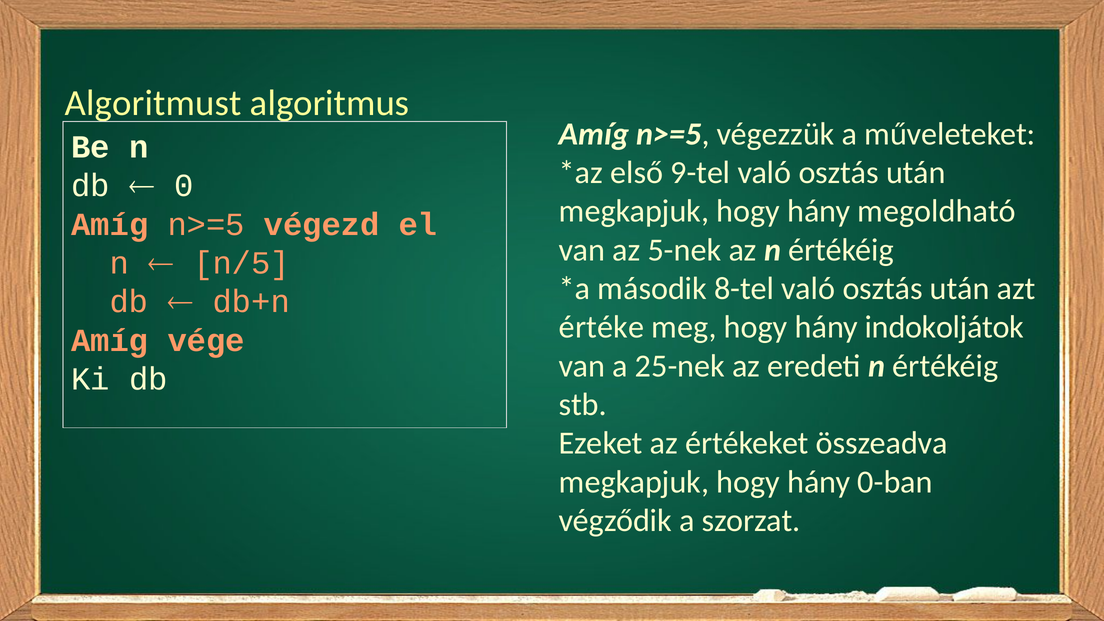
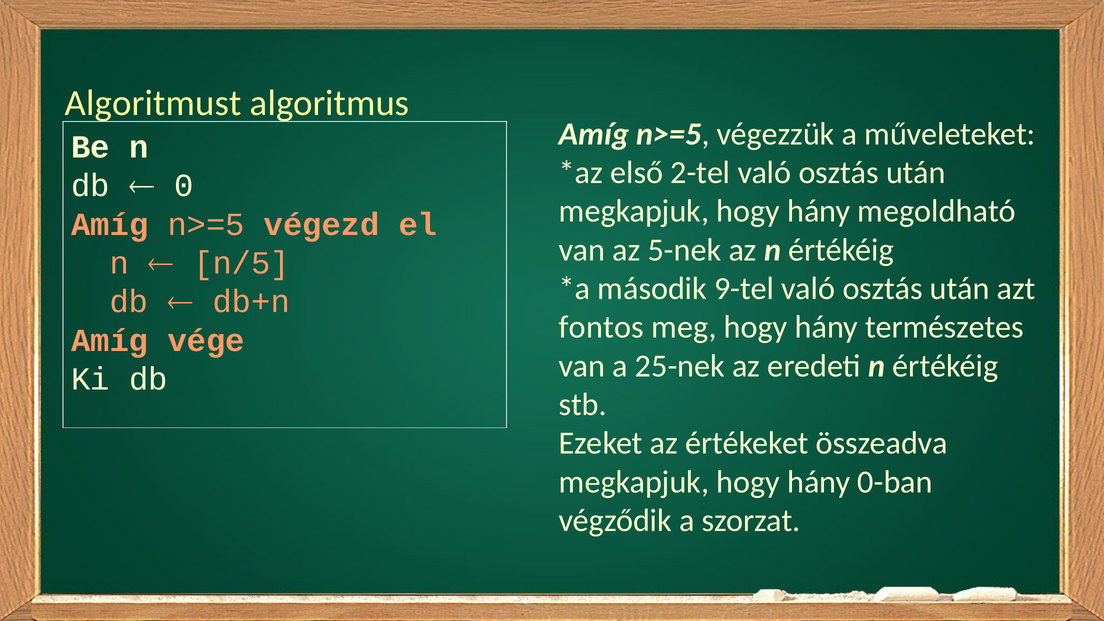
9-tel: 9-tel -> 2-tel
8-tel: 8-tel -> 9-tel
értéke: értéke -> fontos
indokoljátok: indokoljátok -> természetes
